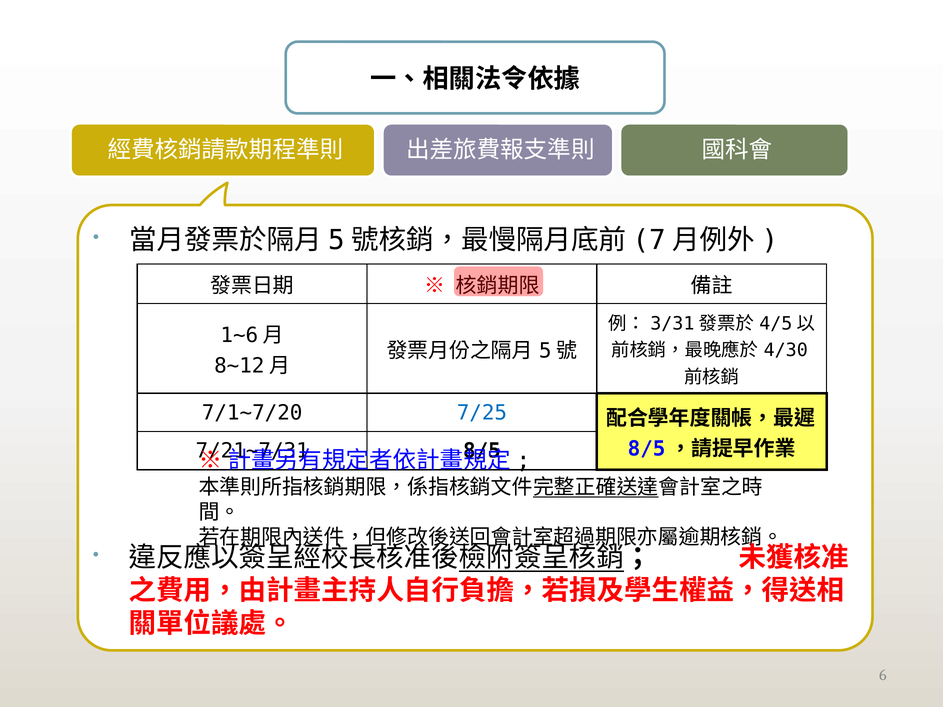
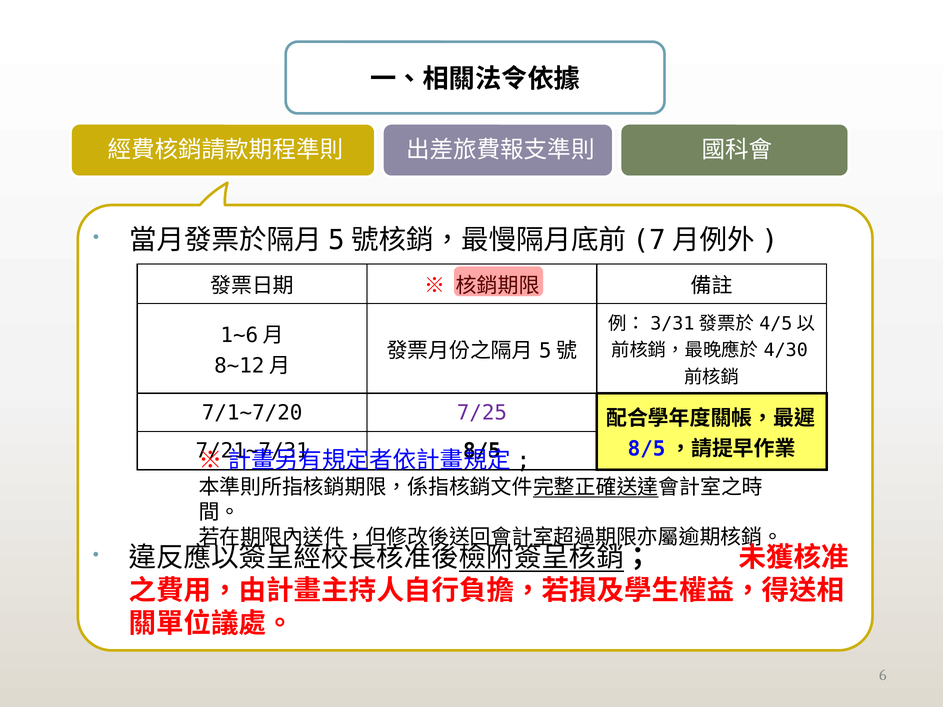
7/25 colour: blue -> purple
